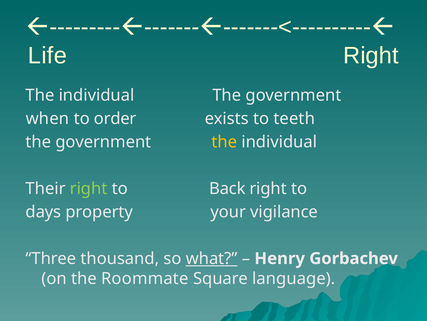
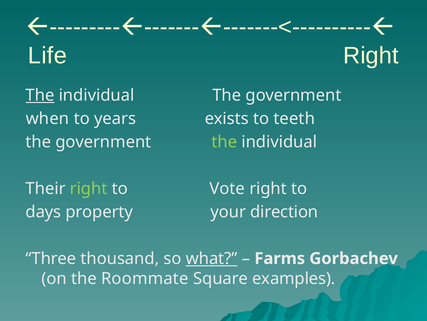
The at (40, 95) underline: none -> present
order: order -> years
the at (224, 142) colour: yellow -> light green
Back: Back -> Vote
vigilance: vigilance -> direction
Henry: Henry -> Farms
language: language -> examples
